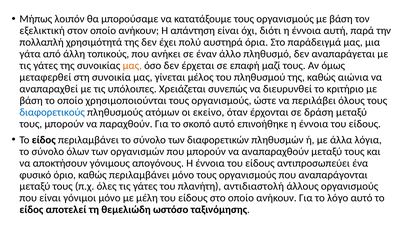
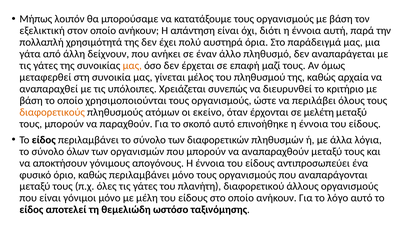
τοπικούς: τοπικούς -> δείχνουν
αιώνια: αιώνια -> αρχαία
διαφορετικούς colour: blue -> orange
δράση: δράση -> μελέτη
αντιδιαστολή: αντιδιαστολή -> διαφορετικού
